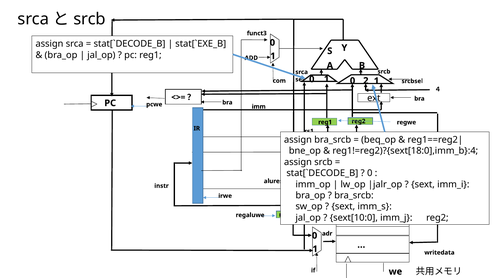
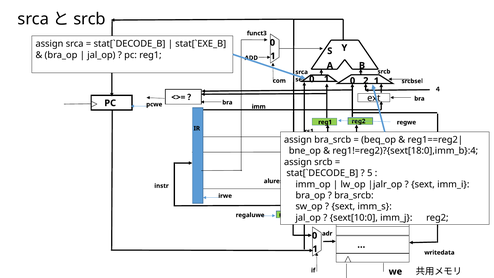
0 at (370, 173): 0 -> 5
